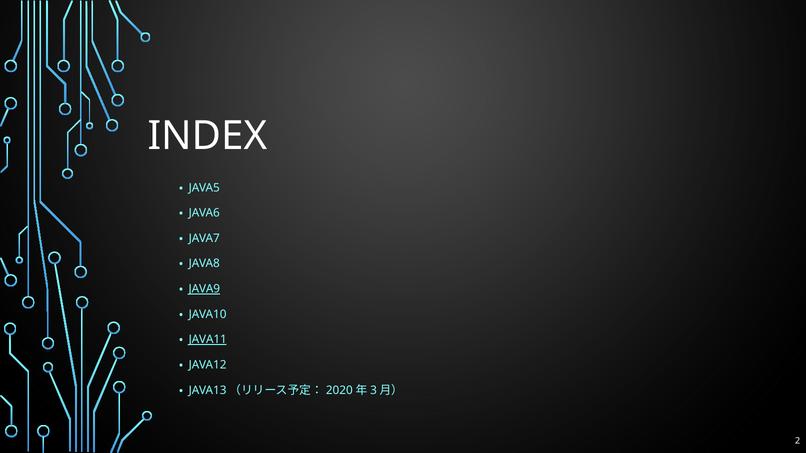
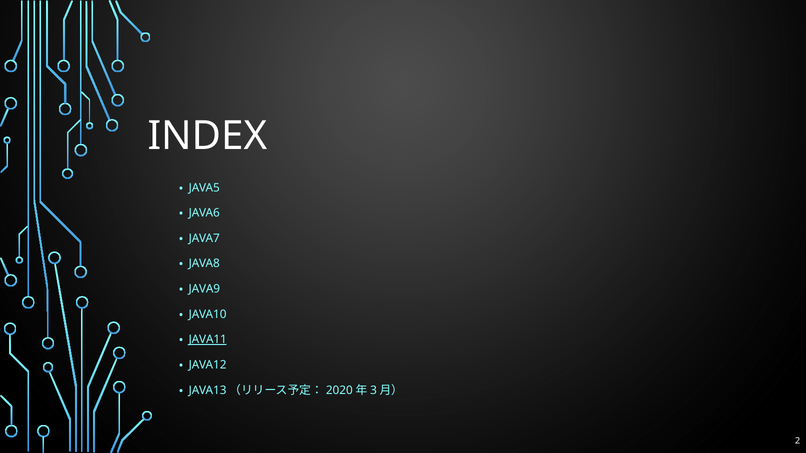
JAVA9 underline: present -> none
